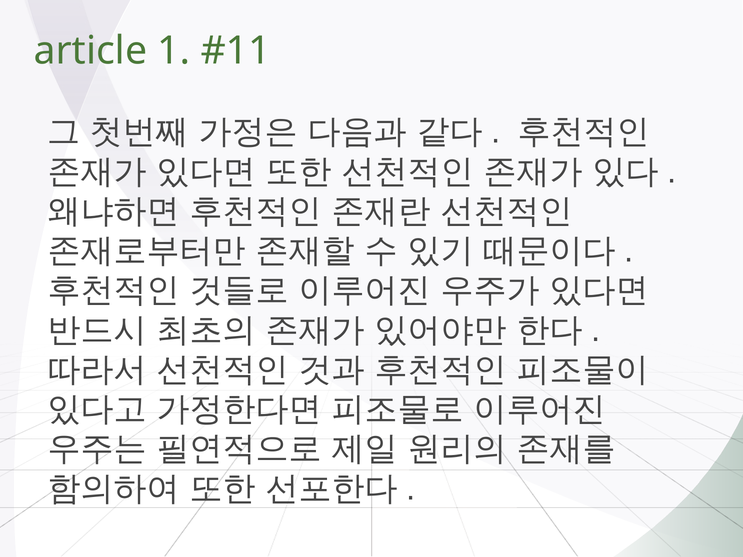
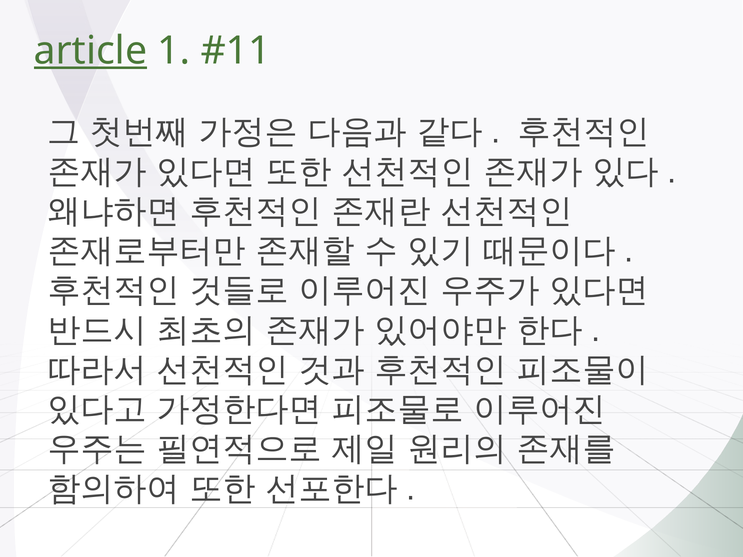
article underline: none -> present
